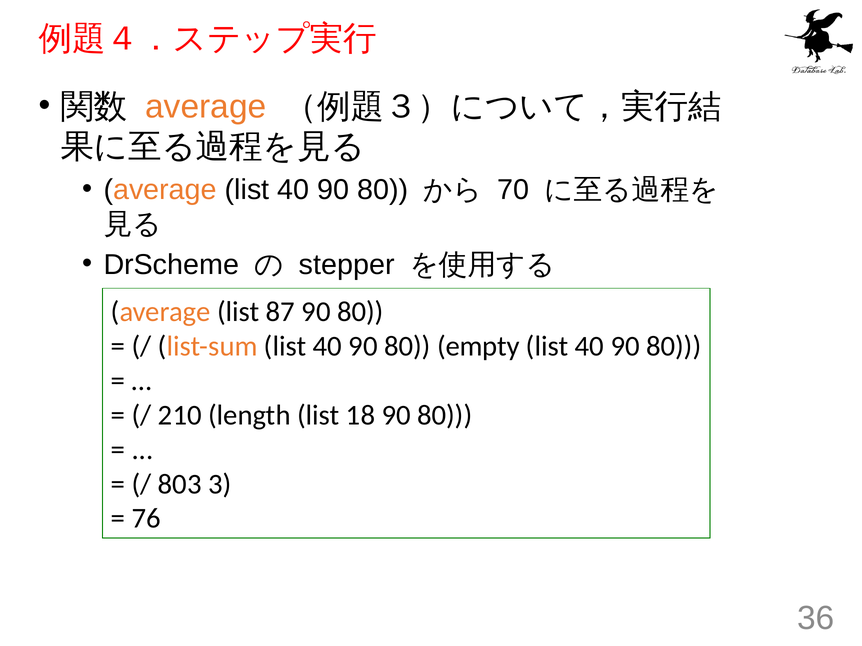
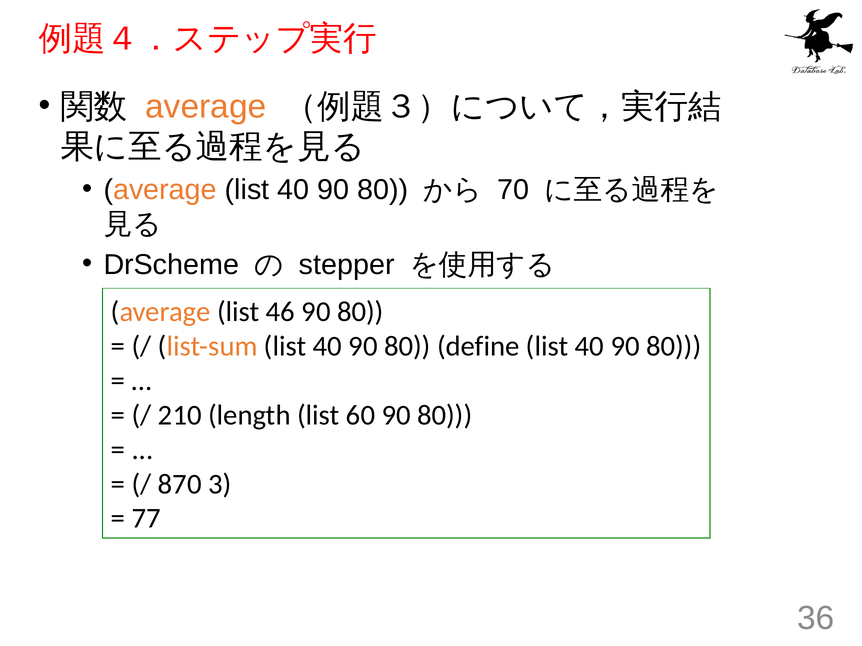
87: 87 -> 46
empty: empty -> define
18: 18 -> 60
803: 803 -> 870
76: 76 -> 77
